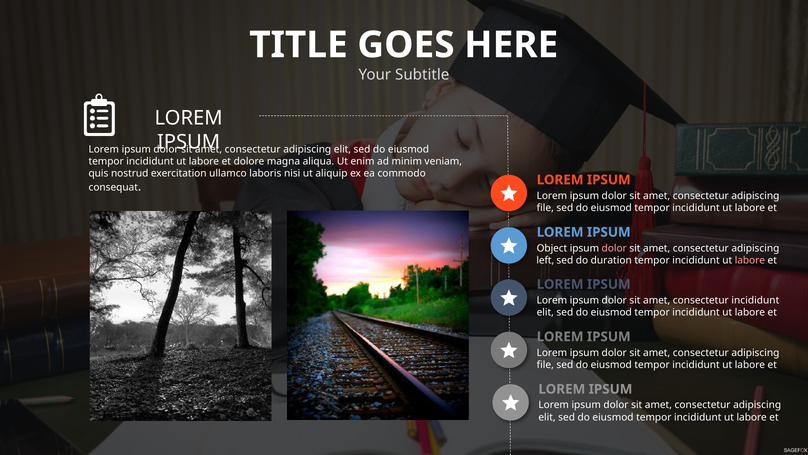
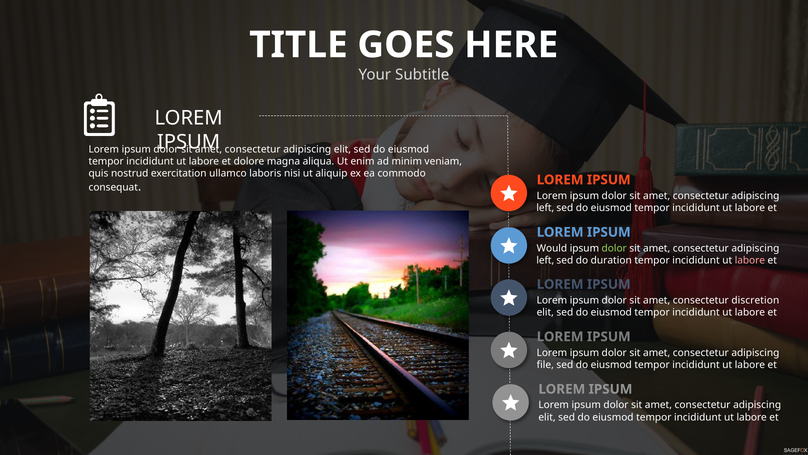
file at (545, 208): file -> left
Object: Object -> Would
dolor at (614, 248) colour: pink -> light green
consectetur incididunt: incididunt -> discretion
